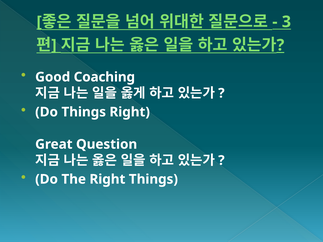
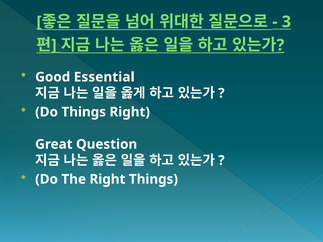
Coaching: Coaching -> Essential
